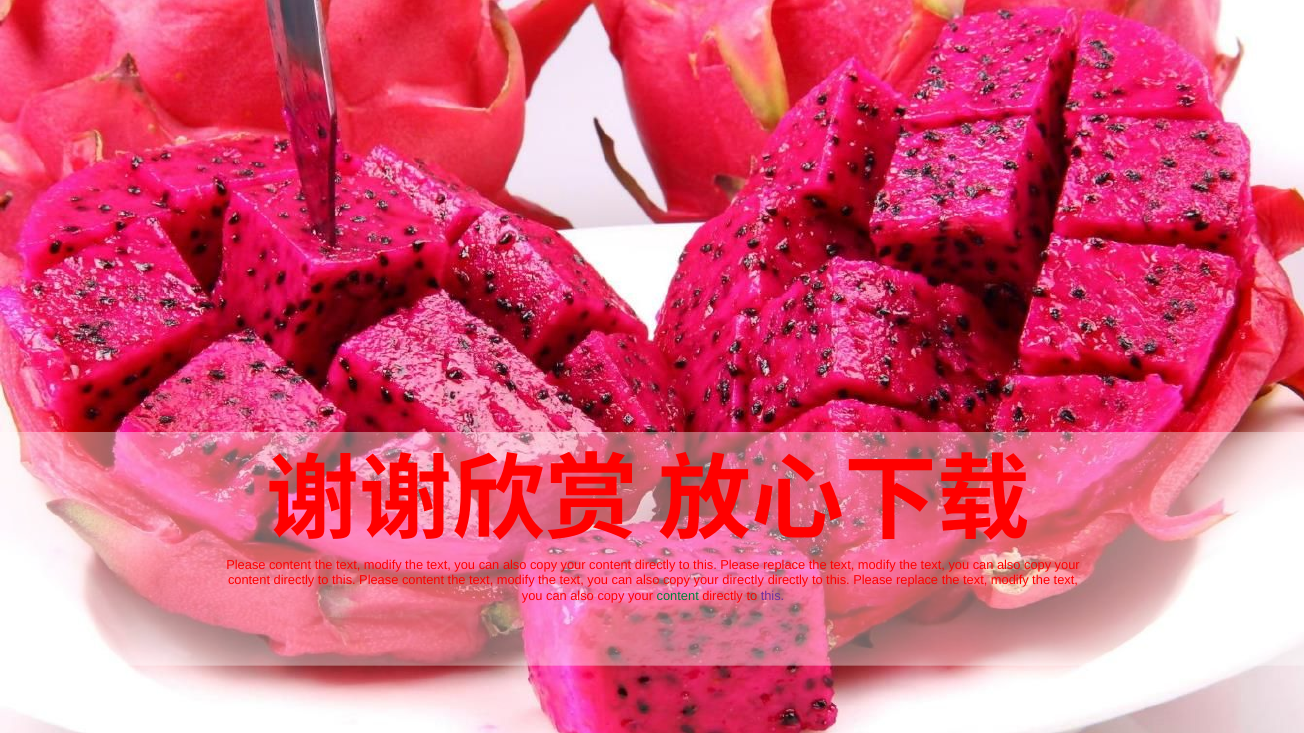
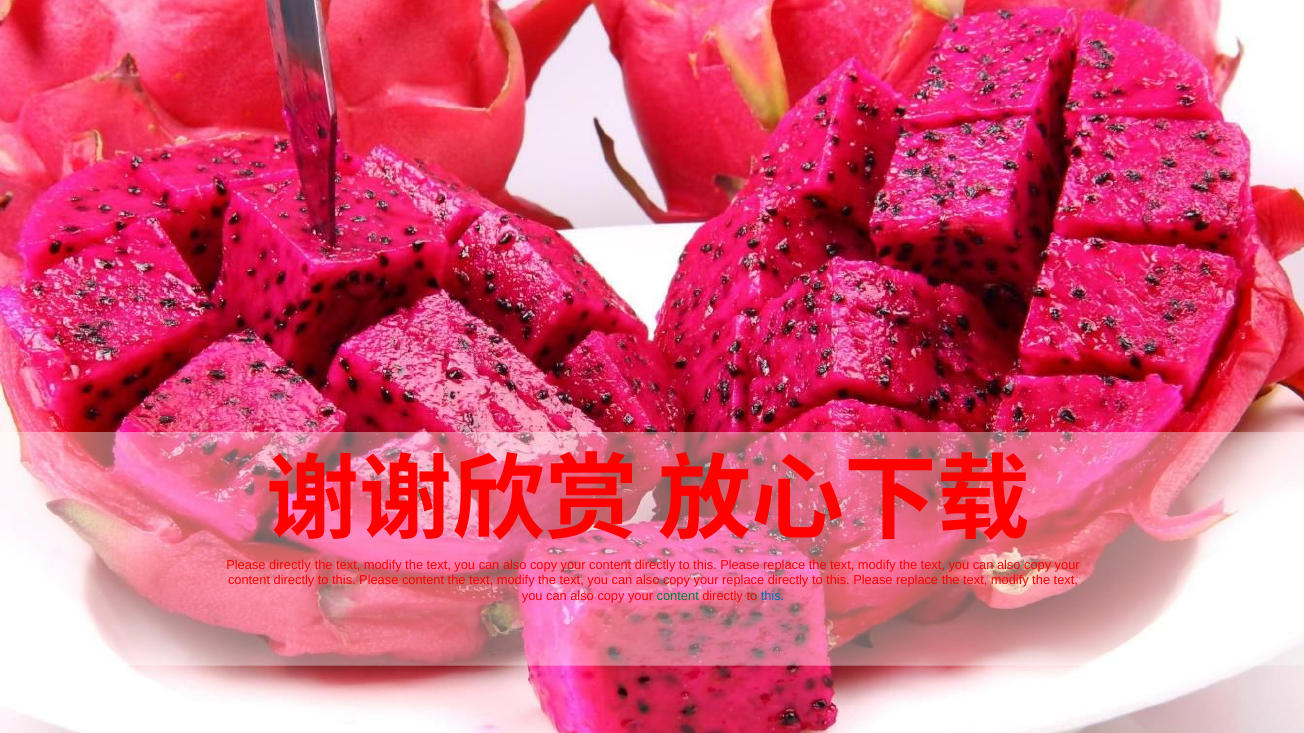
content at (290, 565): content -> directly
your directly: directly -> replace
this at (773, 596) colour: purple -> blue
